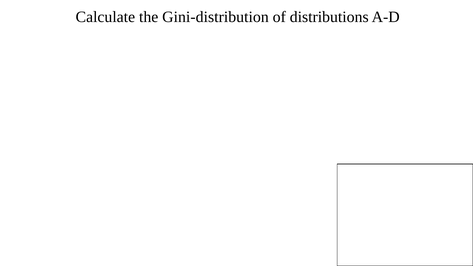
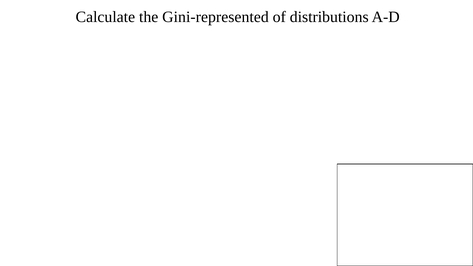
Gini-distribution: Gini-distribution -> Gini-represented
